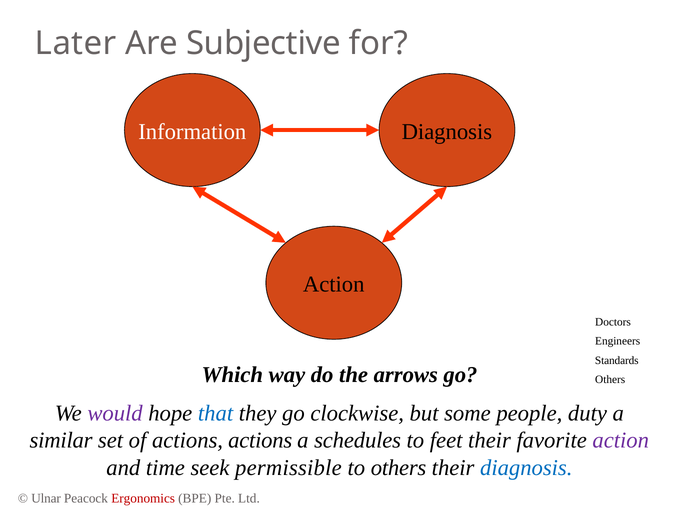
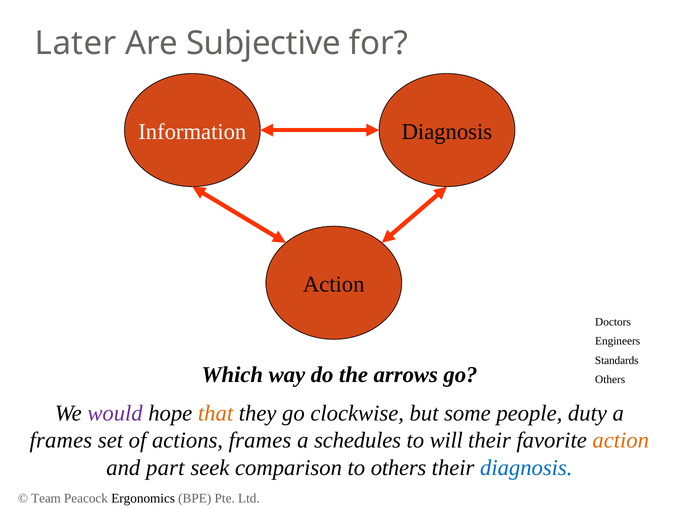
that colour: blue -> orange
similar at (61, 441): similar -> frames
actions actions: actions -> frames
feet: feet -> will
action at (621, 441) colour: purple -> orange
time: time -> part
permissible: permissible -> comparison
Ulnar: Ulnar -> Team
Ergonomics colour: red -> black
